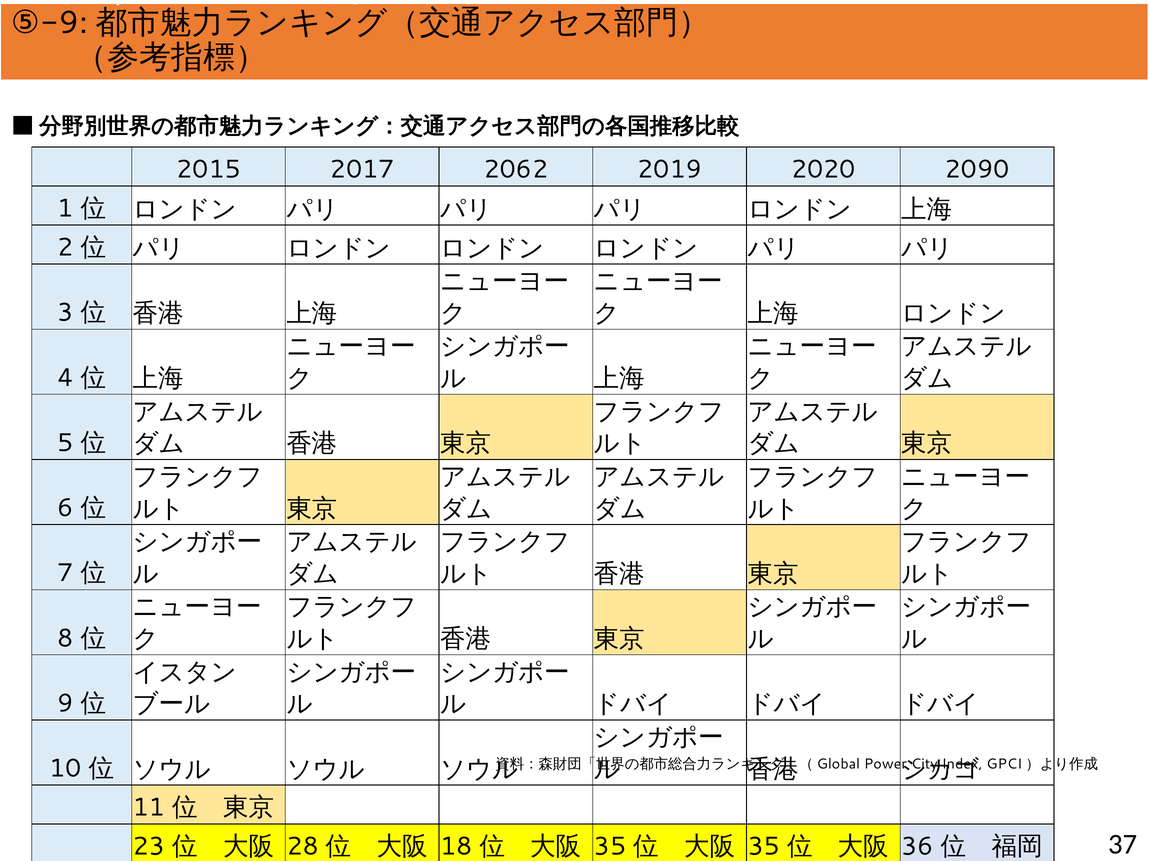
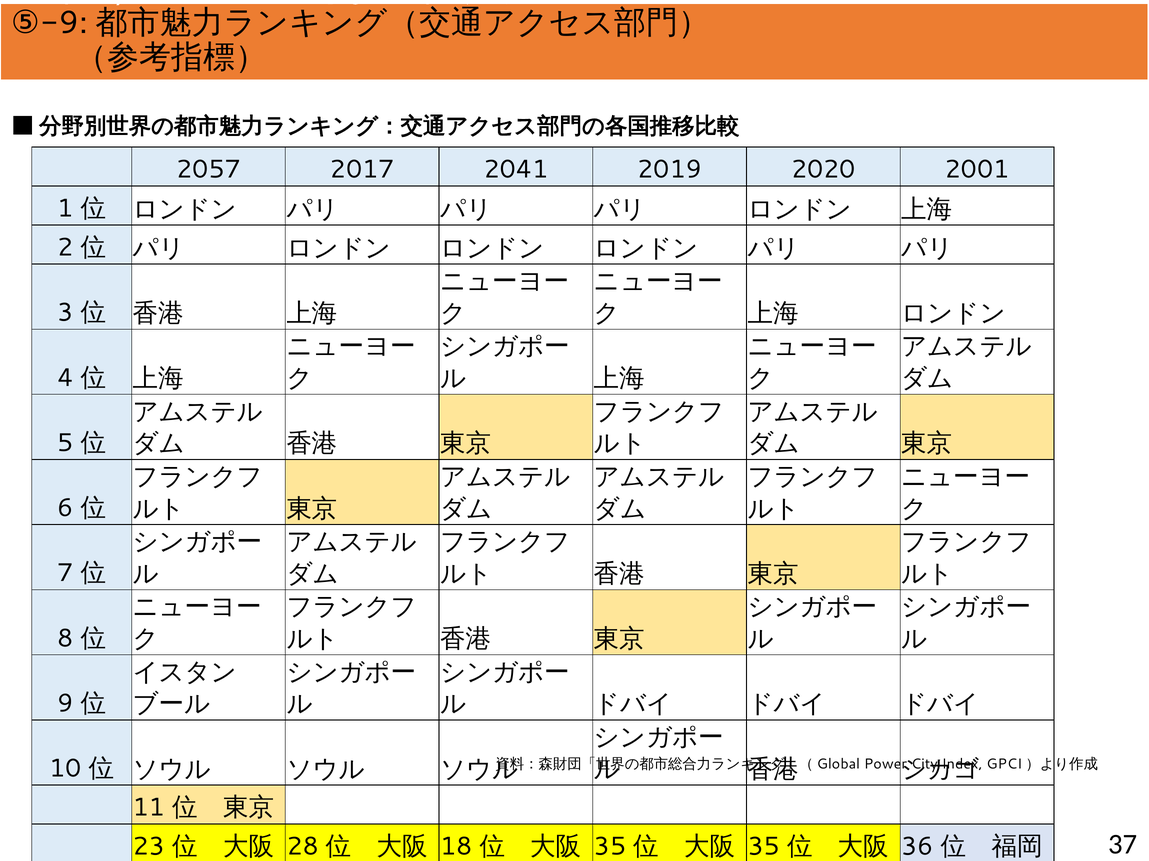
2015: 2015 -> 2057
2062: 2062 -> 2041
2090: 2090 -> 2001
